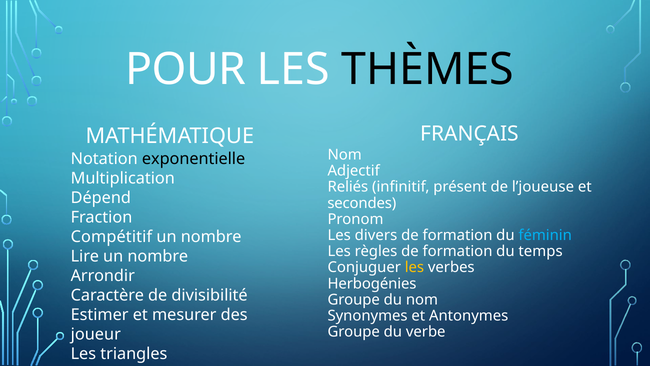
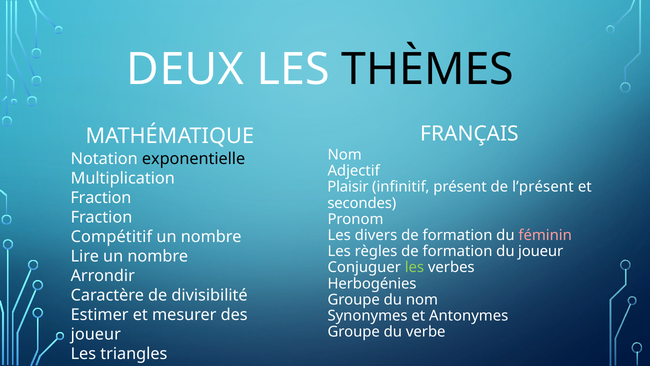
POUR: POUR -> DEUX
Reliés: Reliés -> Plaisir
l’joueuse: l’joueuse -> l’présent
Dépend at (101, 198): Dépend -> Fraction
féminin colour: light blue -> pink
du temps: temps -> joueur
les at (414, 267) colour: yellow -> light green
